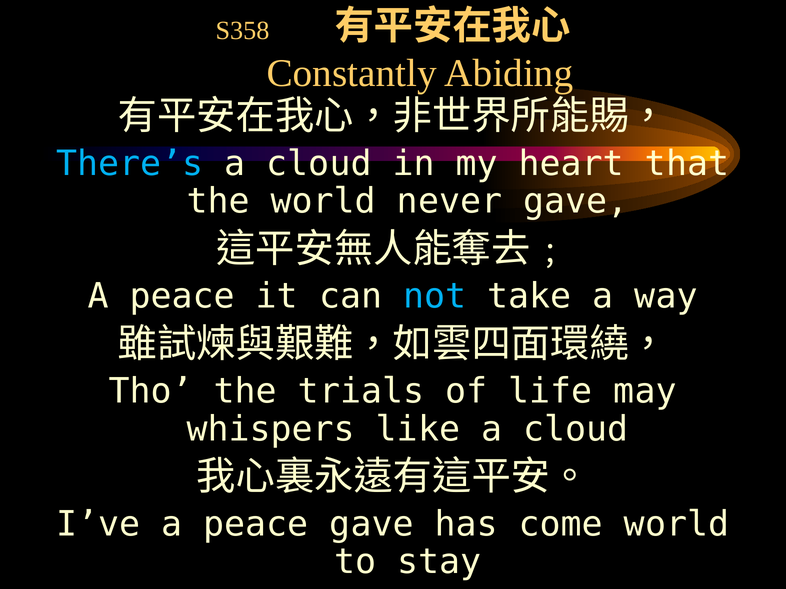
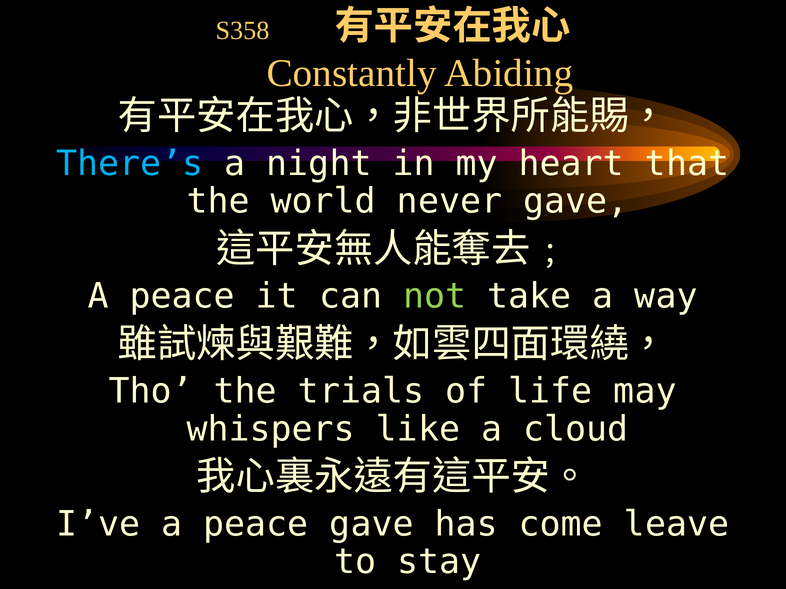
cloud at (319, 164): cloud -> night
not colour: light blue -> light green
come world: world -> leave
